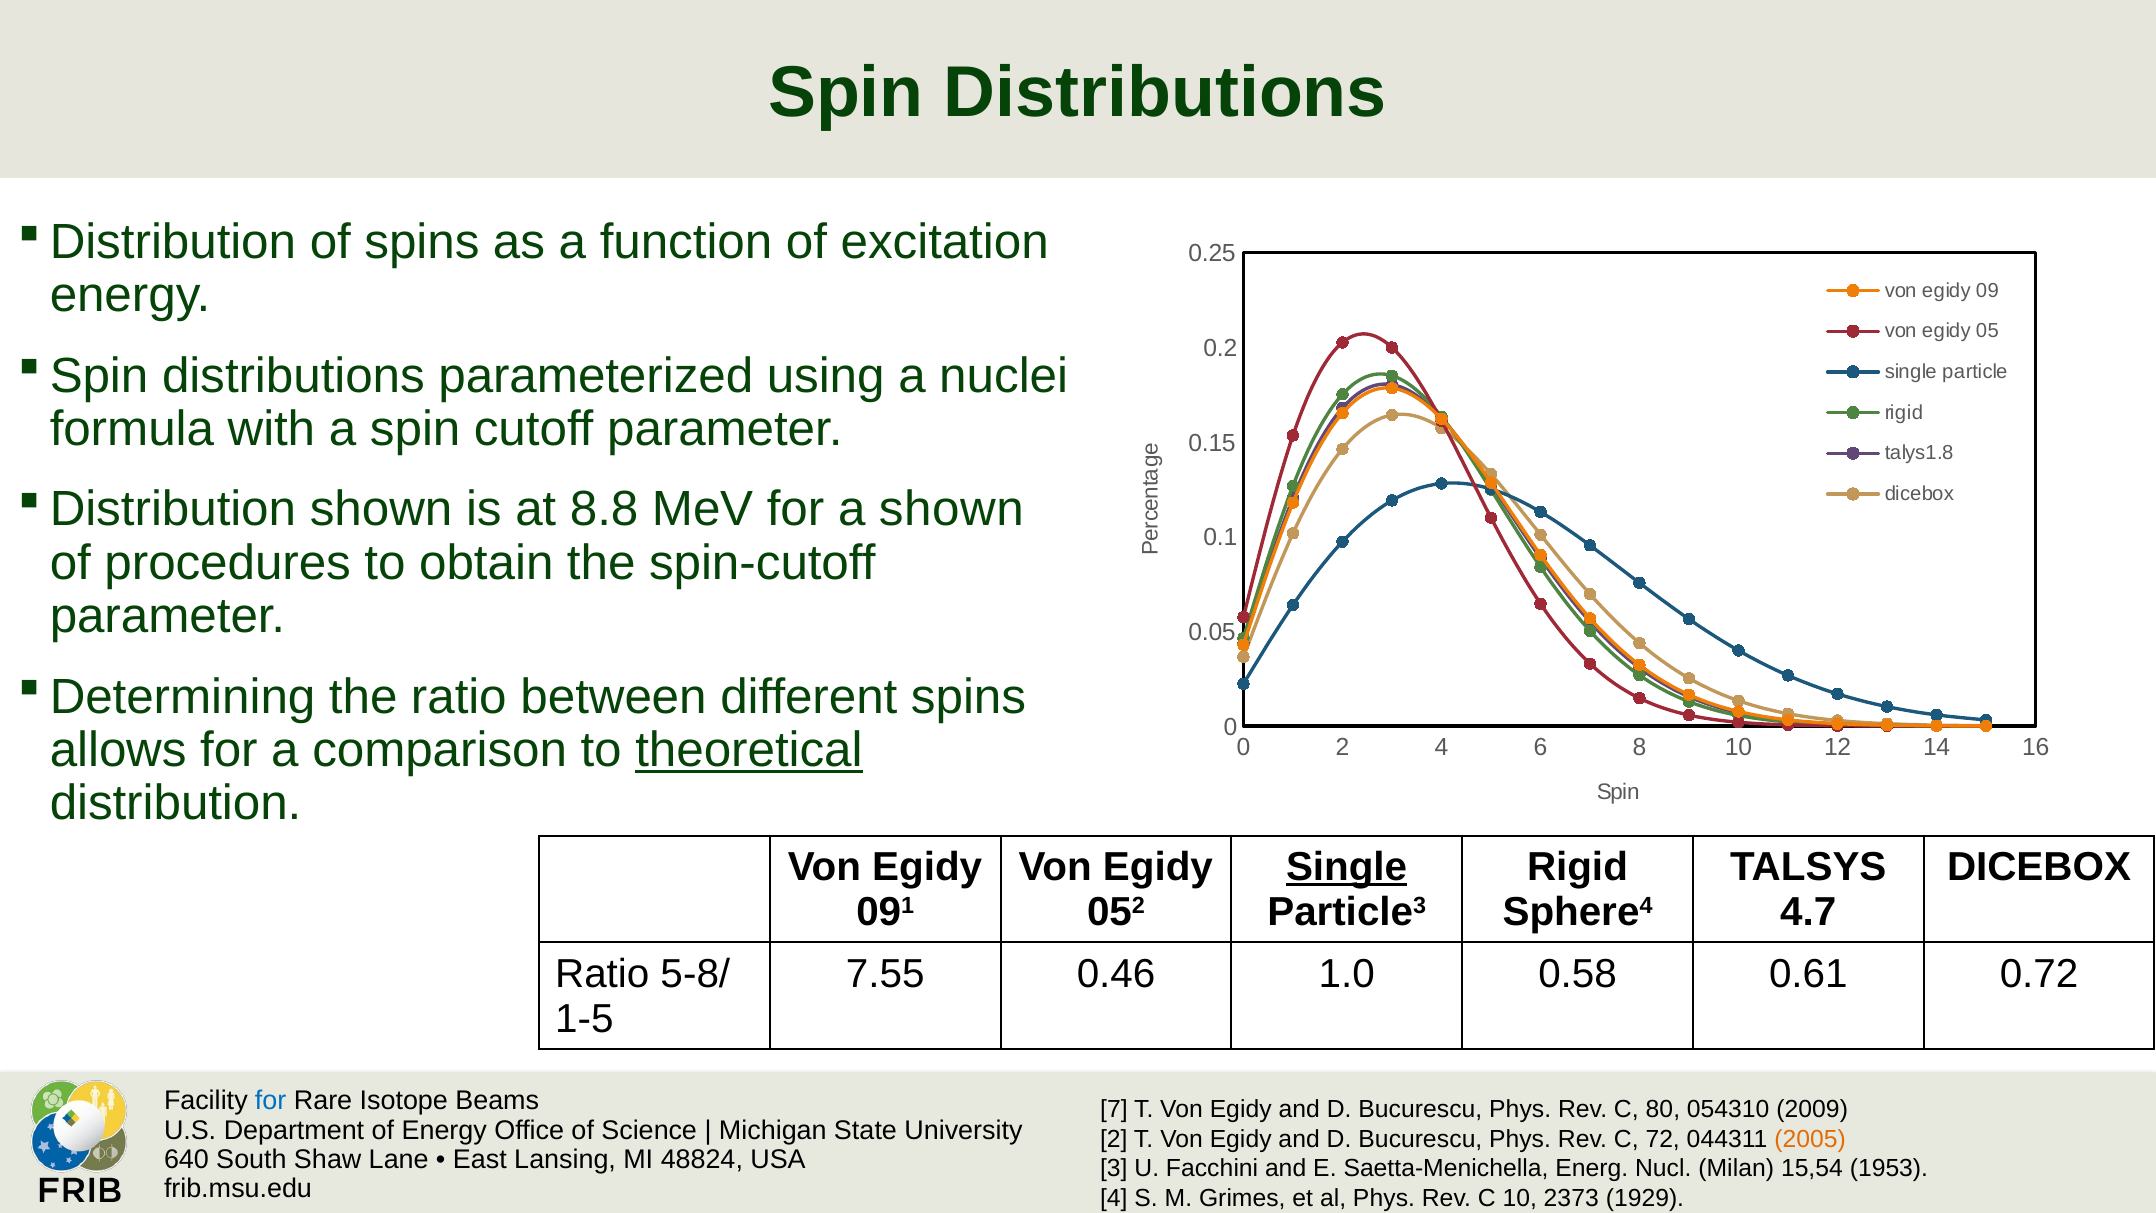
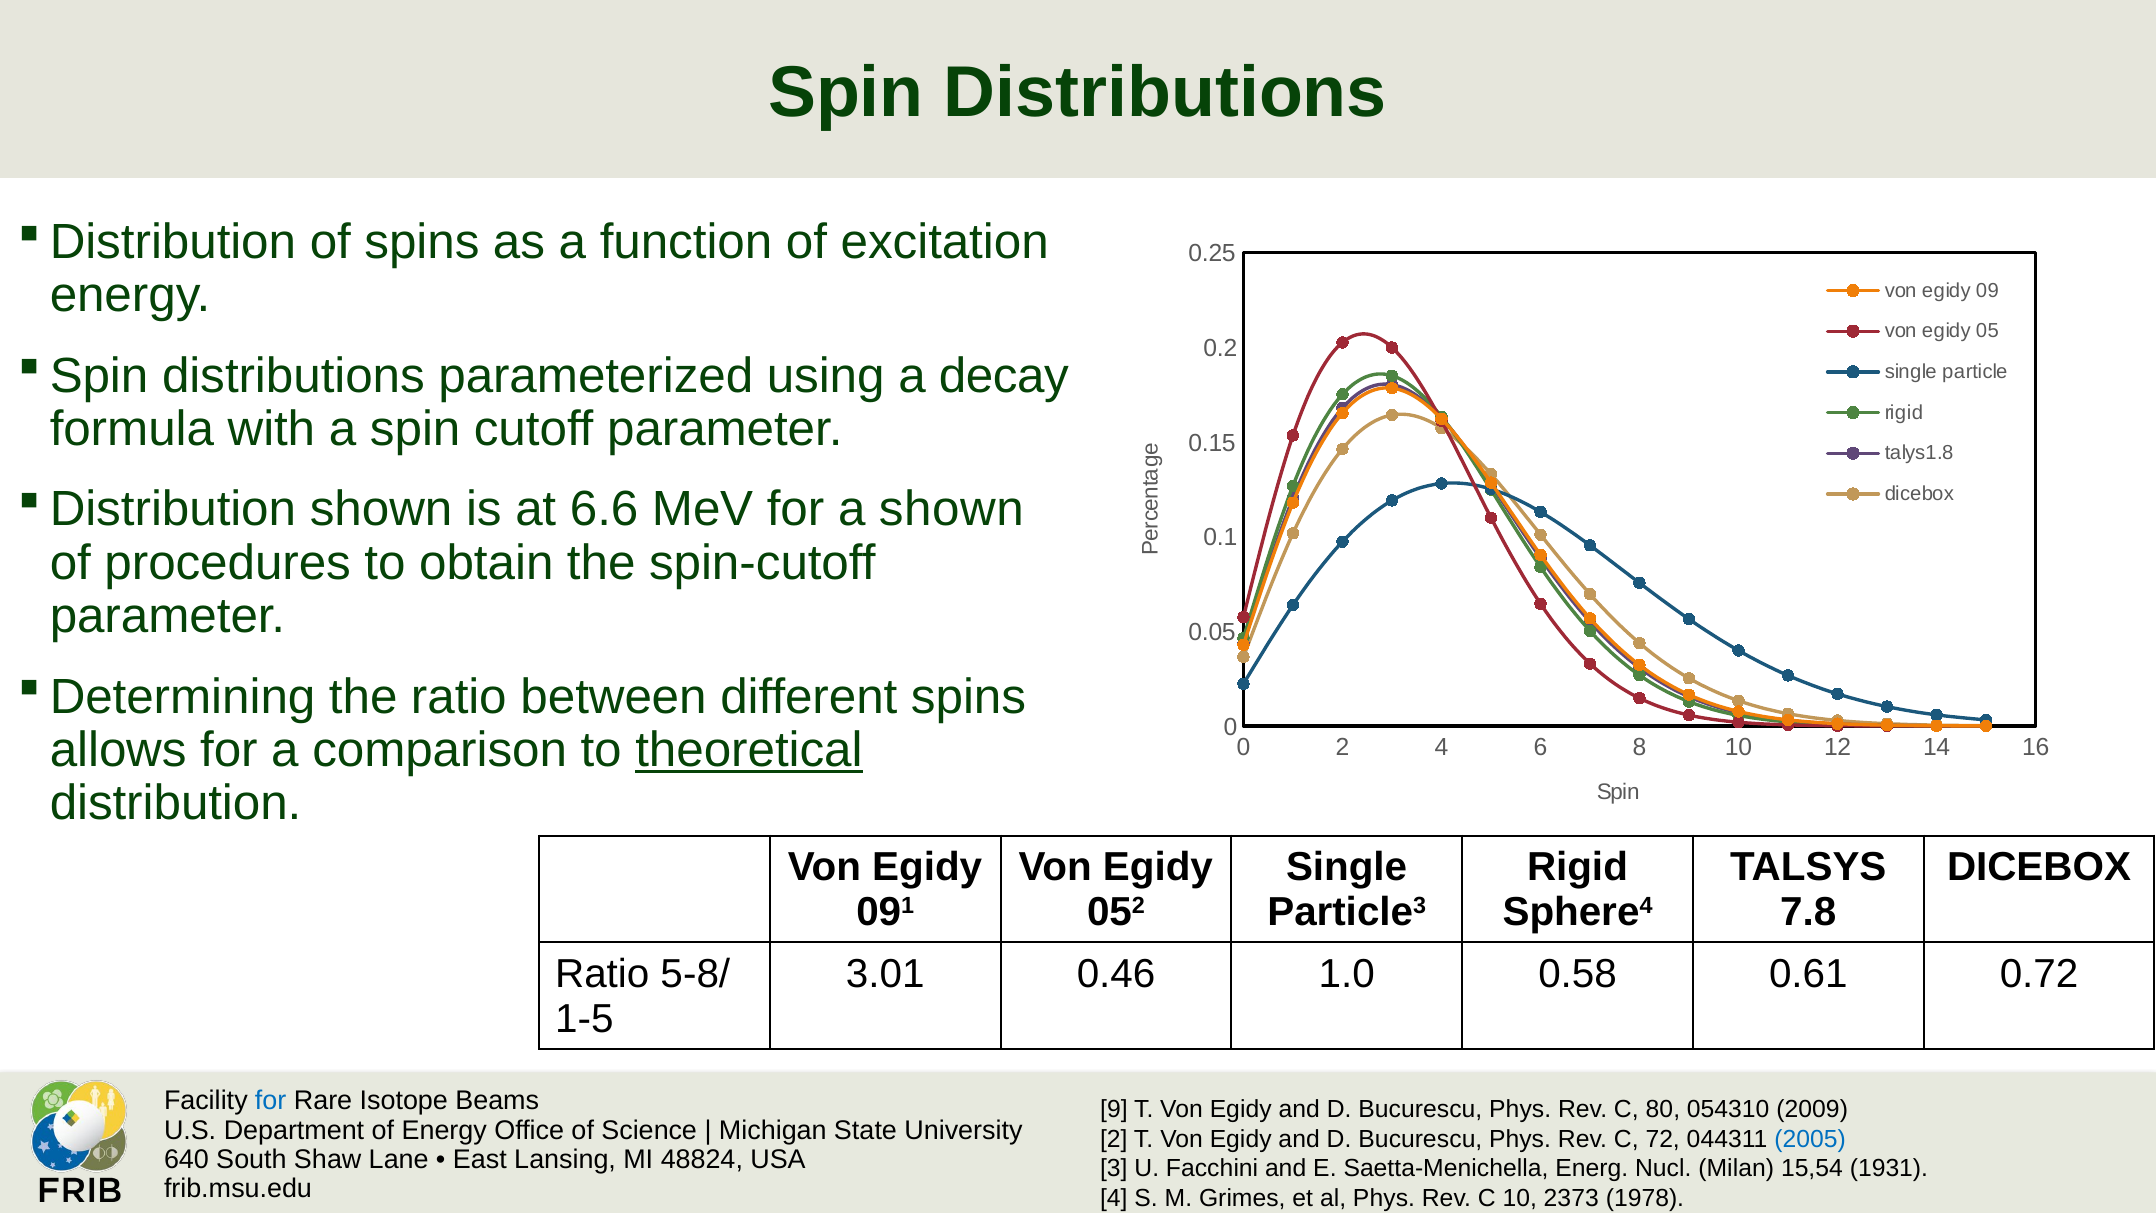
nuclei: nuclei -> decay
8.8: 8.8 -> 6.6
Single at (1347, 867) underline: present -> none
4.7: 4.7 -> 7.8
7.55: 7.55 -> 3.01
7: 7 -> 9
2005 colour: orange -> blue
1953: 1953 -> 1931
1929: 1929 -> 1978
